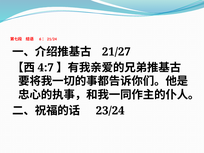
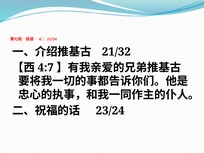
21/27: 21/27 -> 21/32
